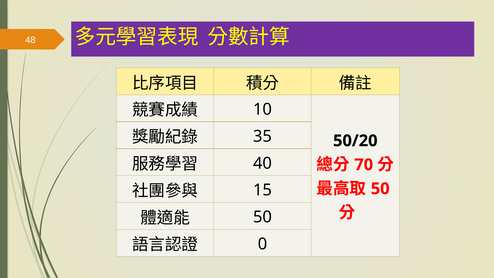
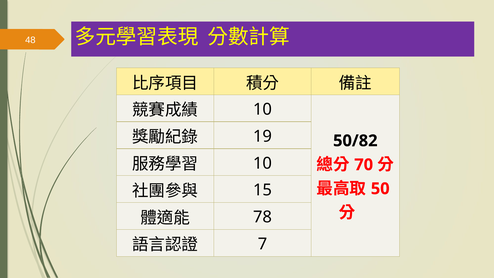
35: 35 -> 19
50/20: 50/20 -> 50/82
40 at (262, 163): 40 -> 10
50 at (262, 217): 50 -> 78
0: 0 -> 7
